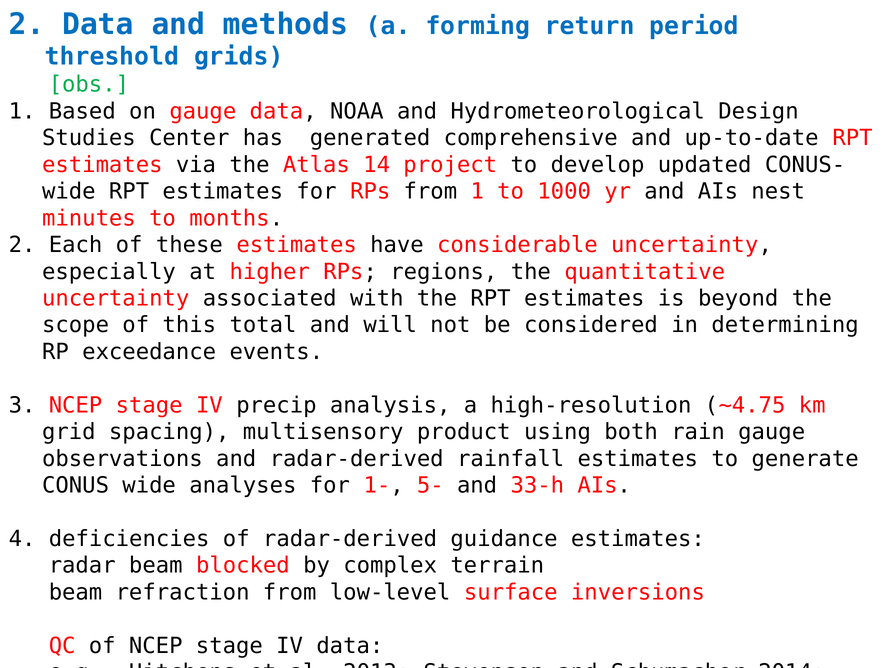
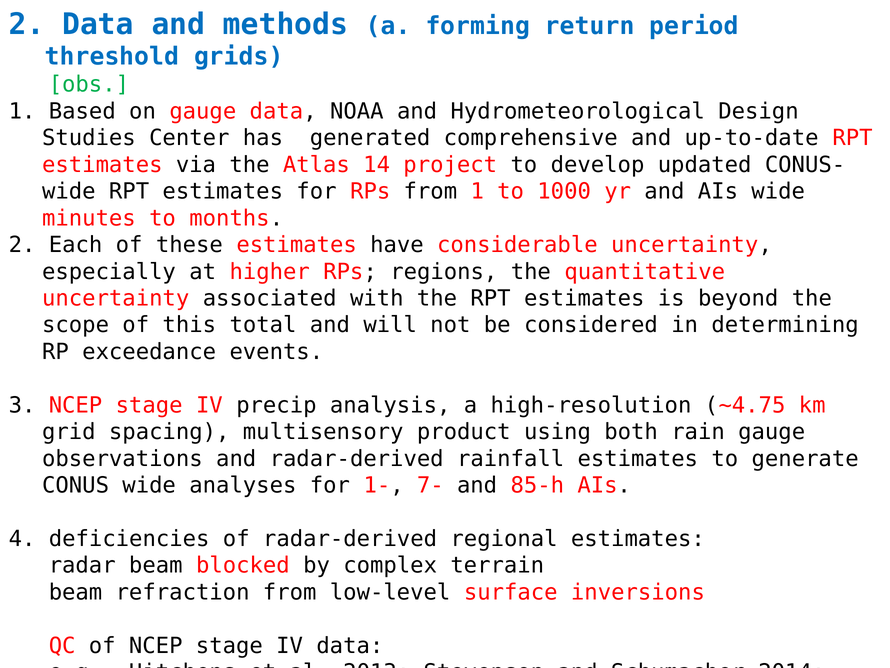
AIs nest: nest -> wide
5-: 5- -> 7-
33-h: 33-h -> 85-h
guidance: guidance -> regional
